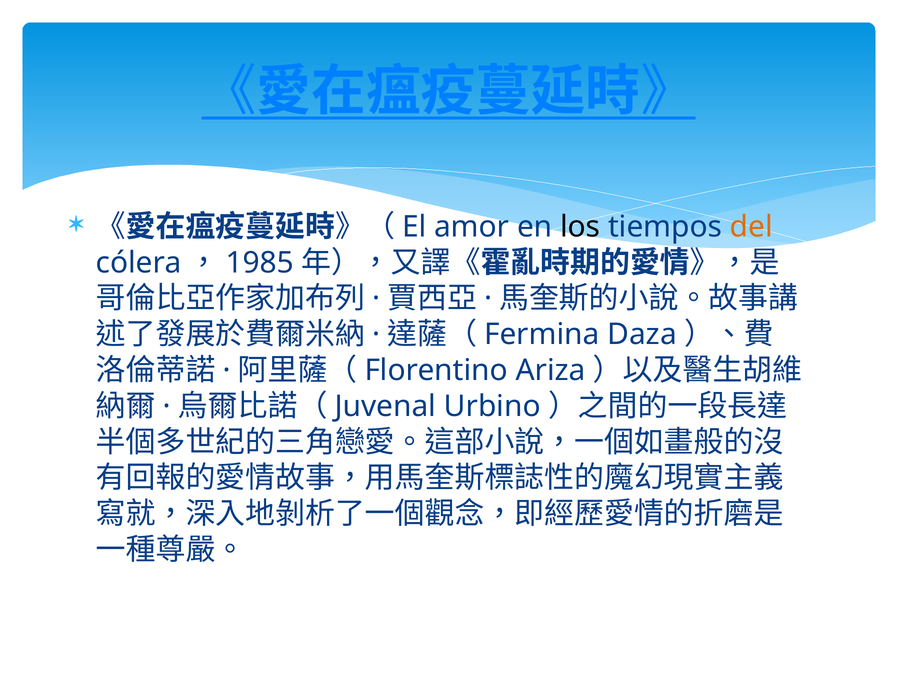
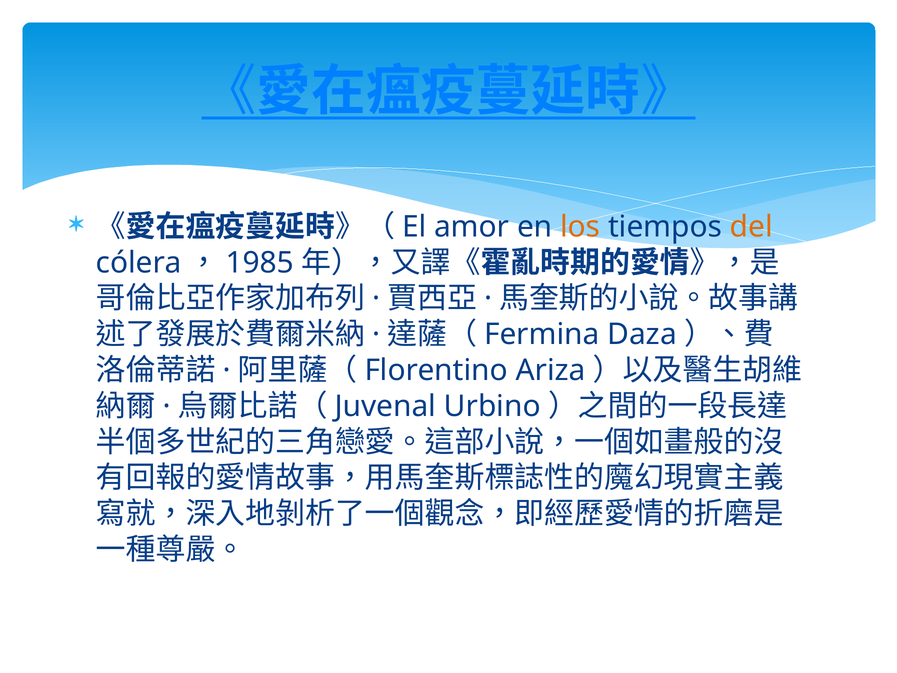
los colour: black -> orange
